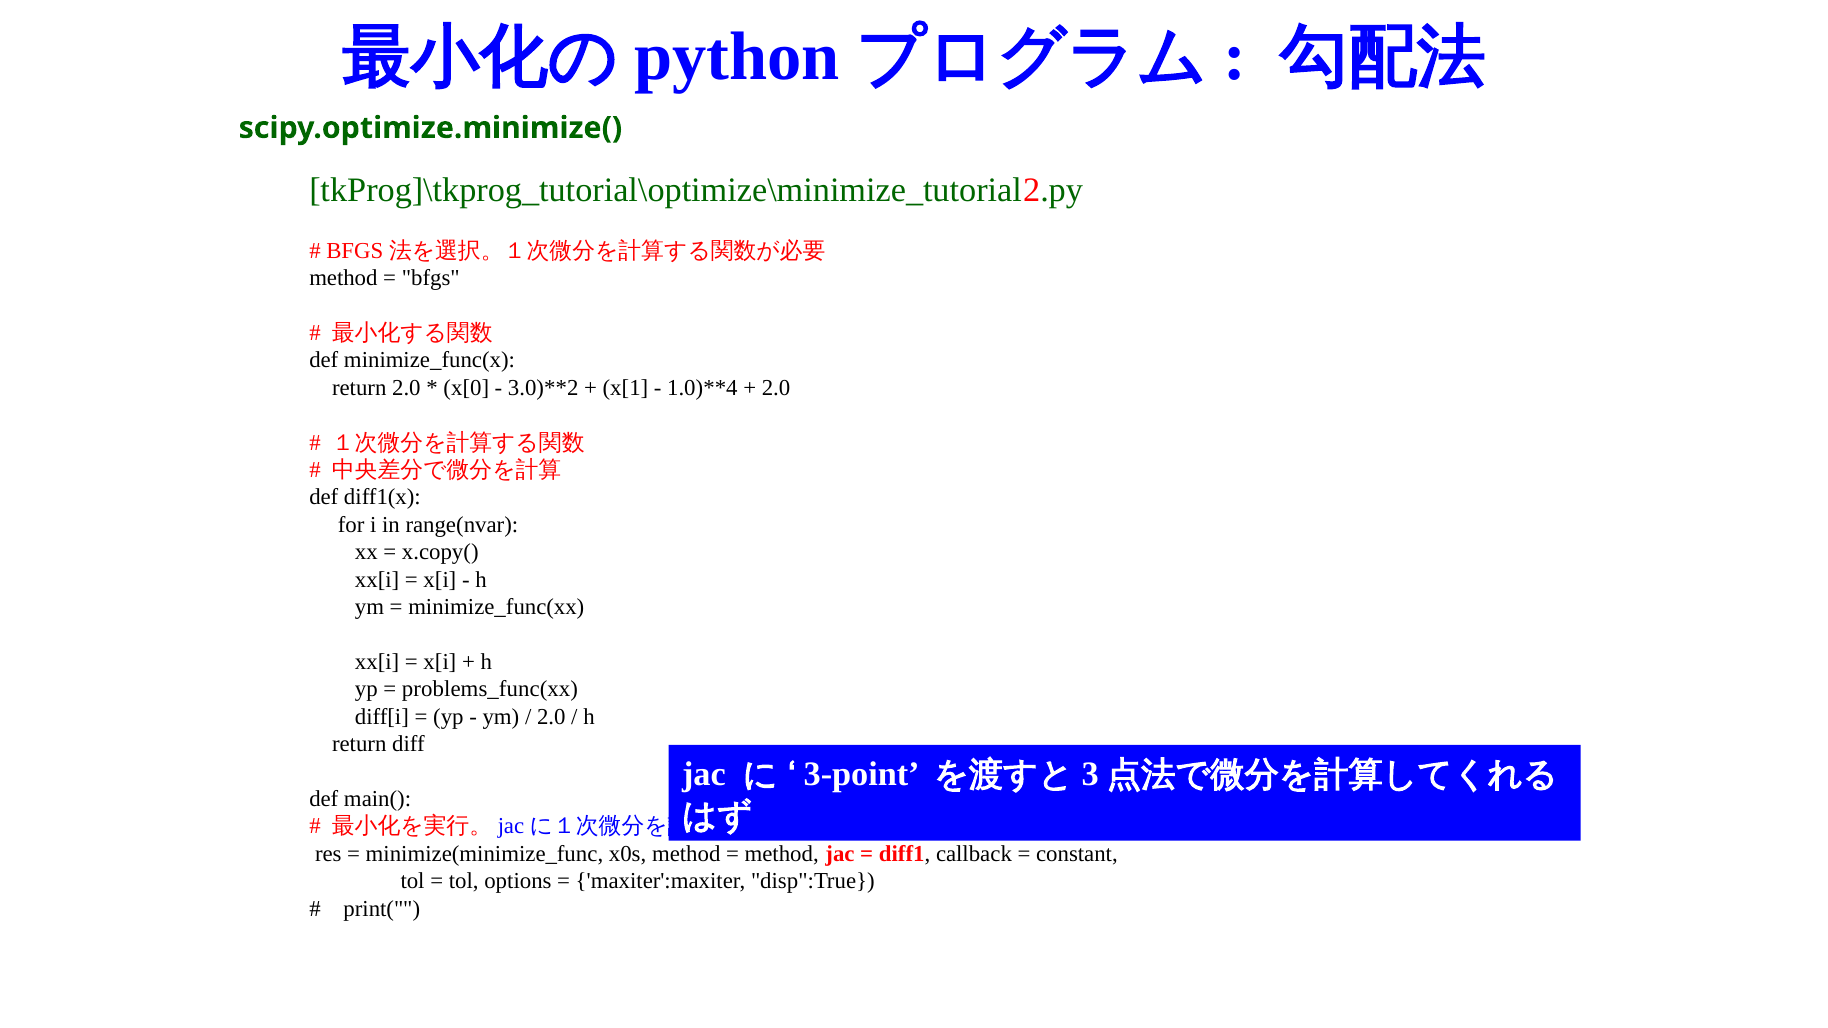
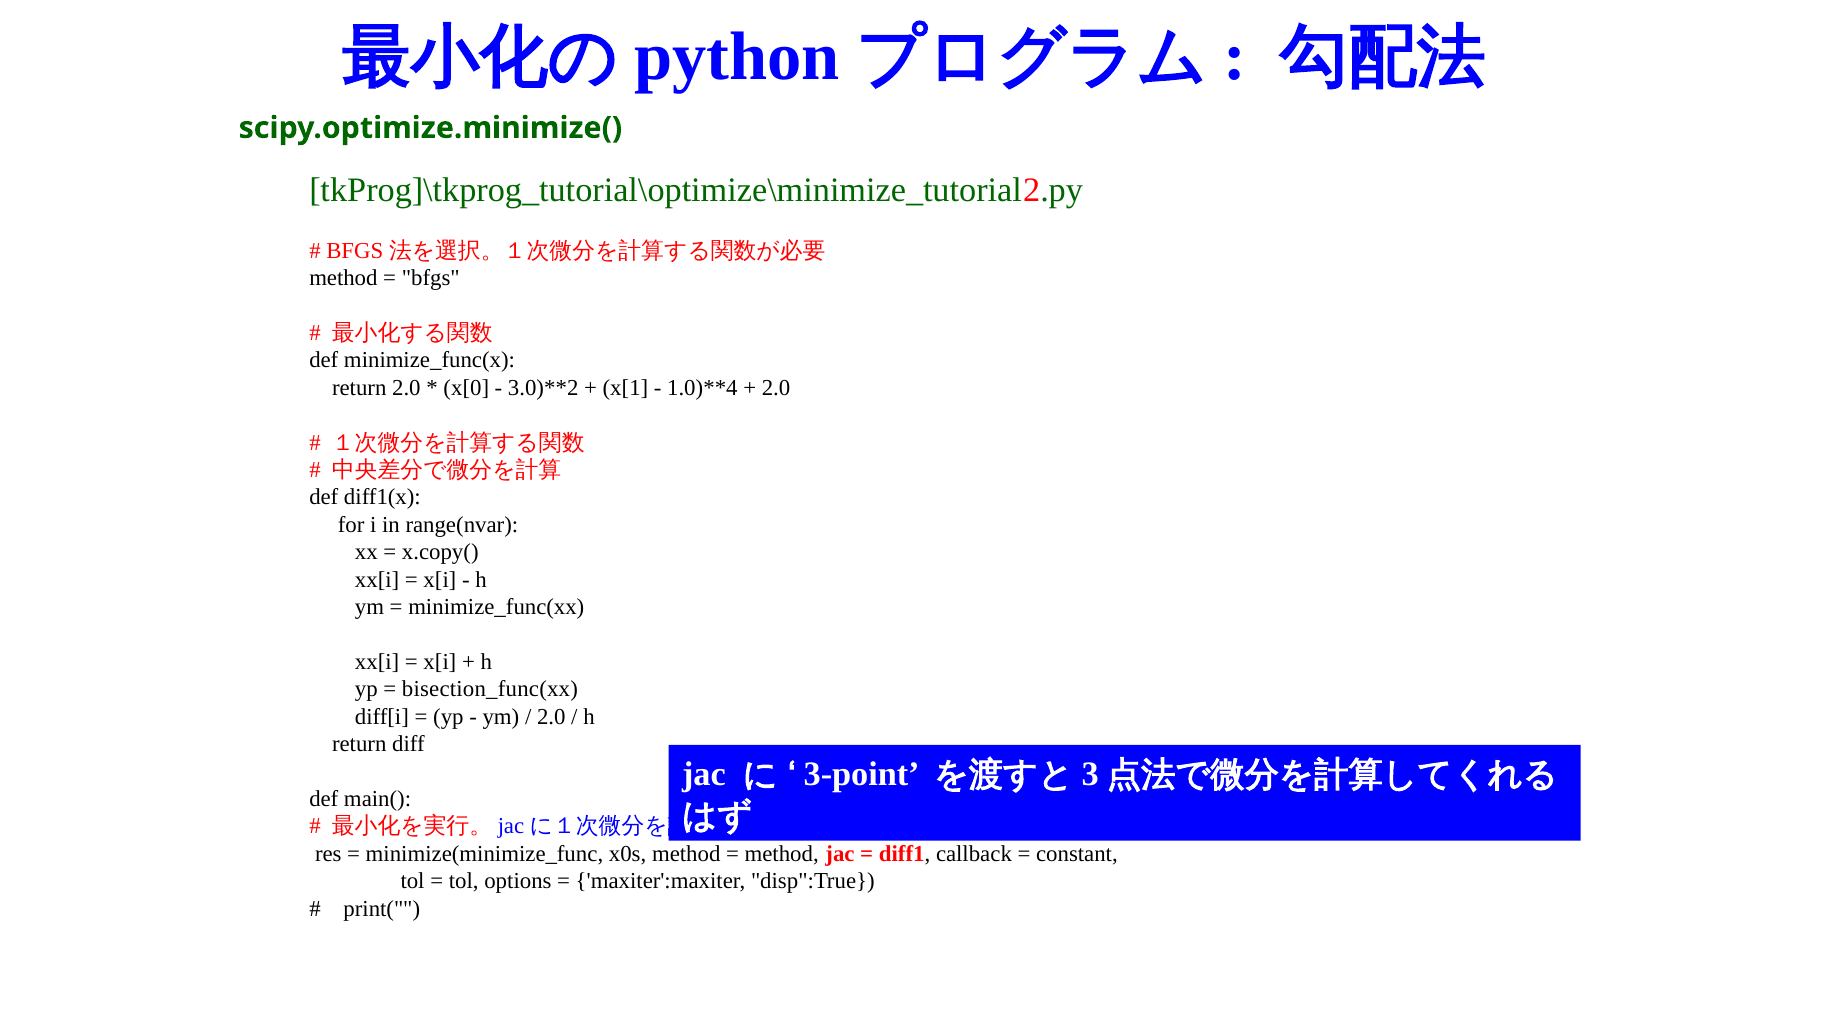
problems_func(xx: problems_func(xx -> bisection_func(xx
